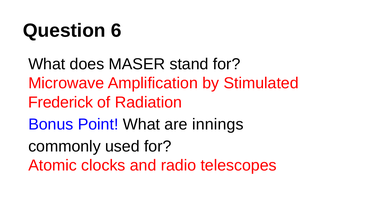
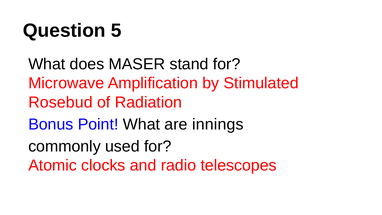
6: 6 -> 5
Frederick: Frederick -> Rosebud
